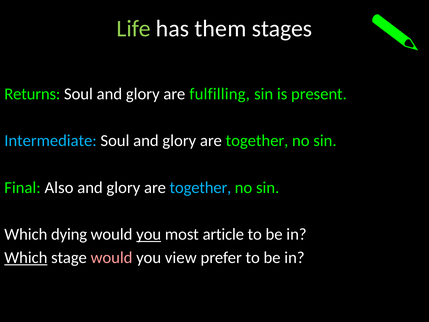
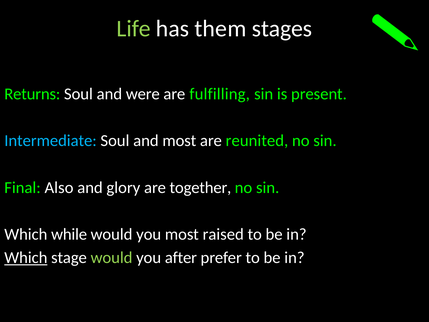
glory at (143, 94): glory -> were
glory at (179, 141): glory -> most
together at (257, 141): together -> reunited
together at (200, 187) colour: light blue -> white
dying: dying -> while
you at (149, 234) underline: present -> none
article: article -> raised
would at (112, 258) colour: pink -> light green
view: view -> after
